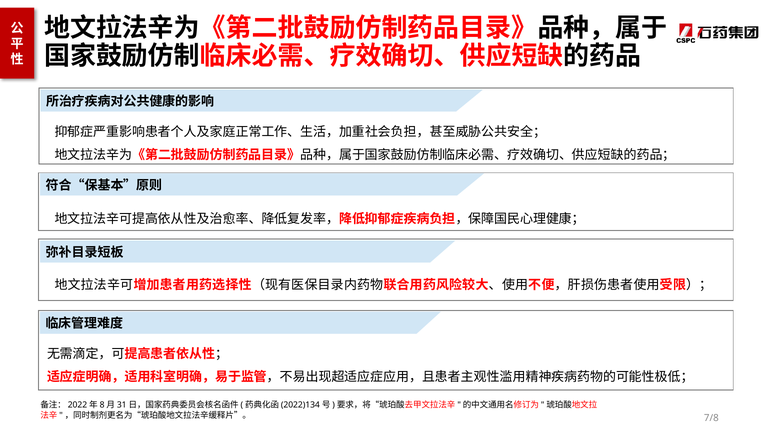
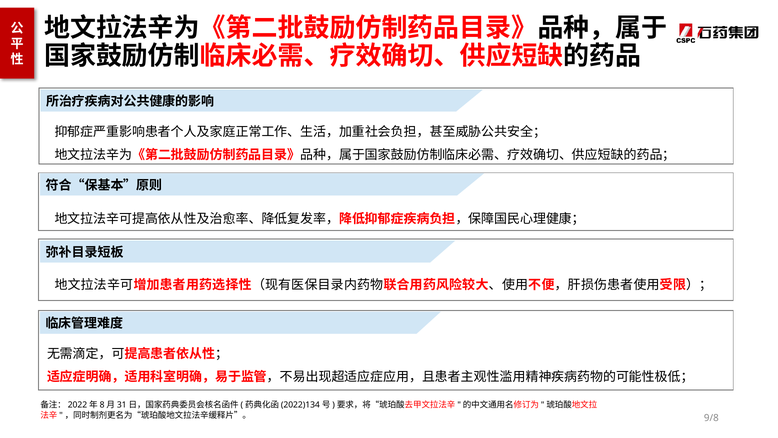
7/8: 7/8 -> 9/8
